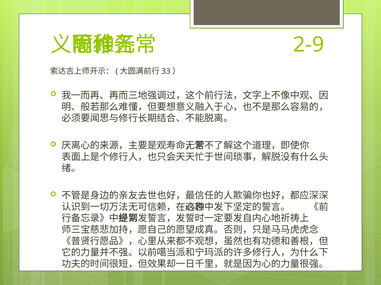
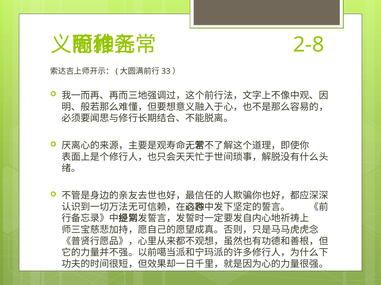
2-9: 2-9 -> 2-8
